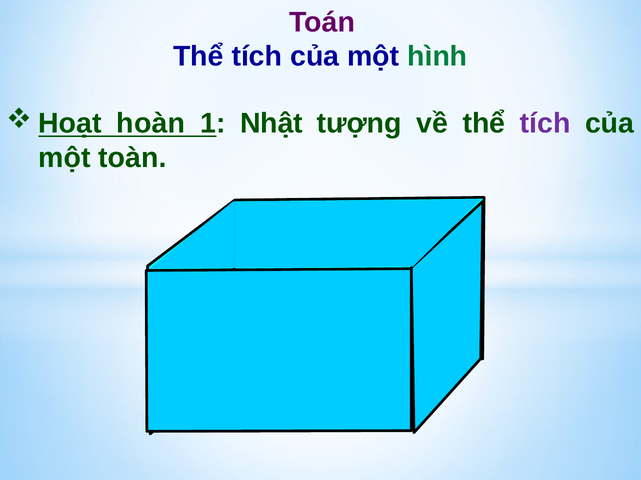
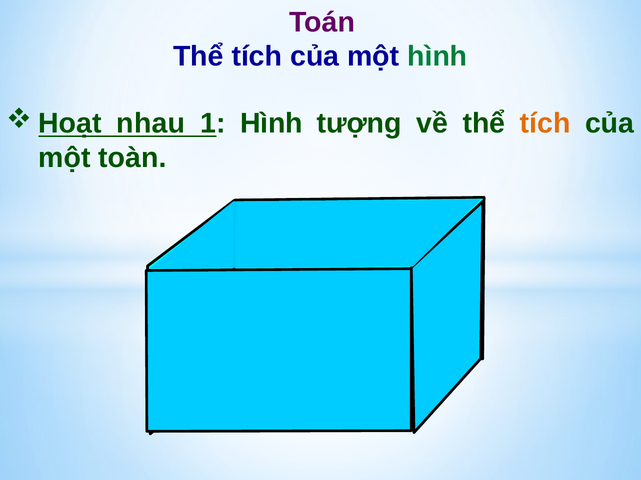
hoàn: hoàn -> nhau
1 Nhật: Nhật -> Hình
tích at (545, 124) colour: purple -> orange
